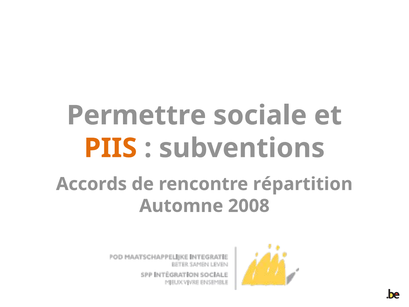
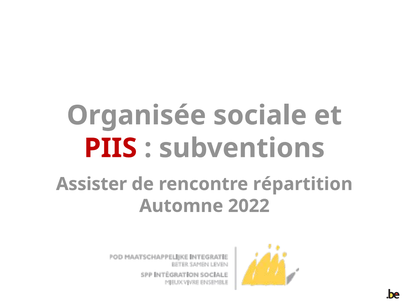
Permettre: Permettre -> Organisée
PIIS colour: orange -> red
Accords: Accords -> Assister
2008: 2008 -> 2022
